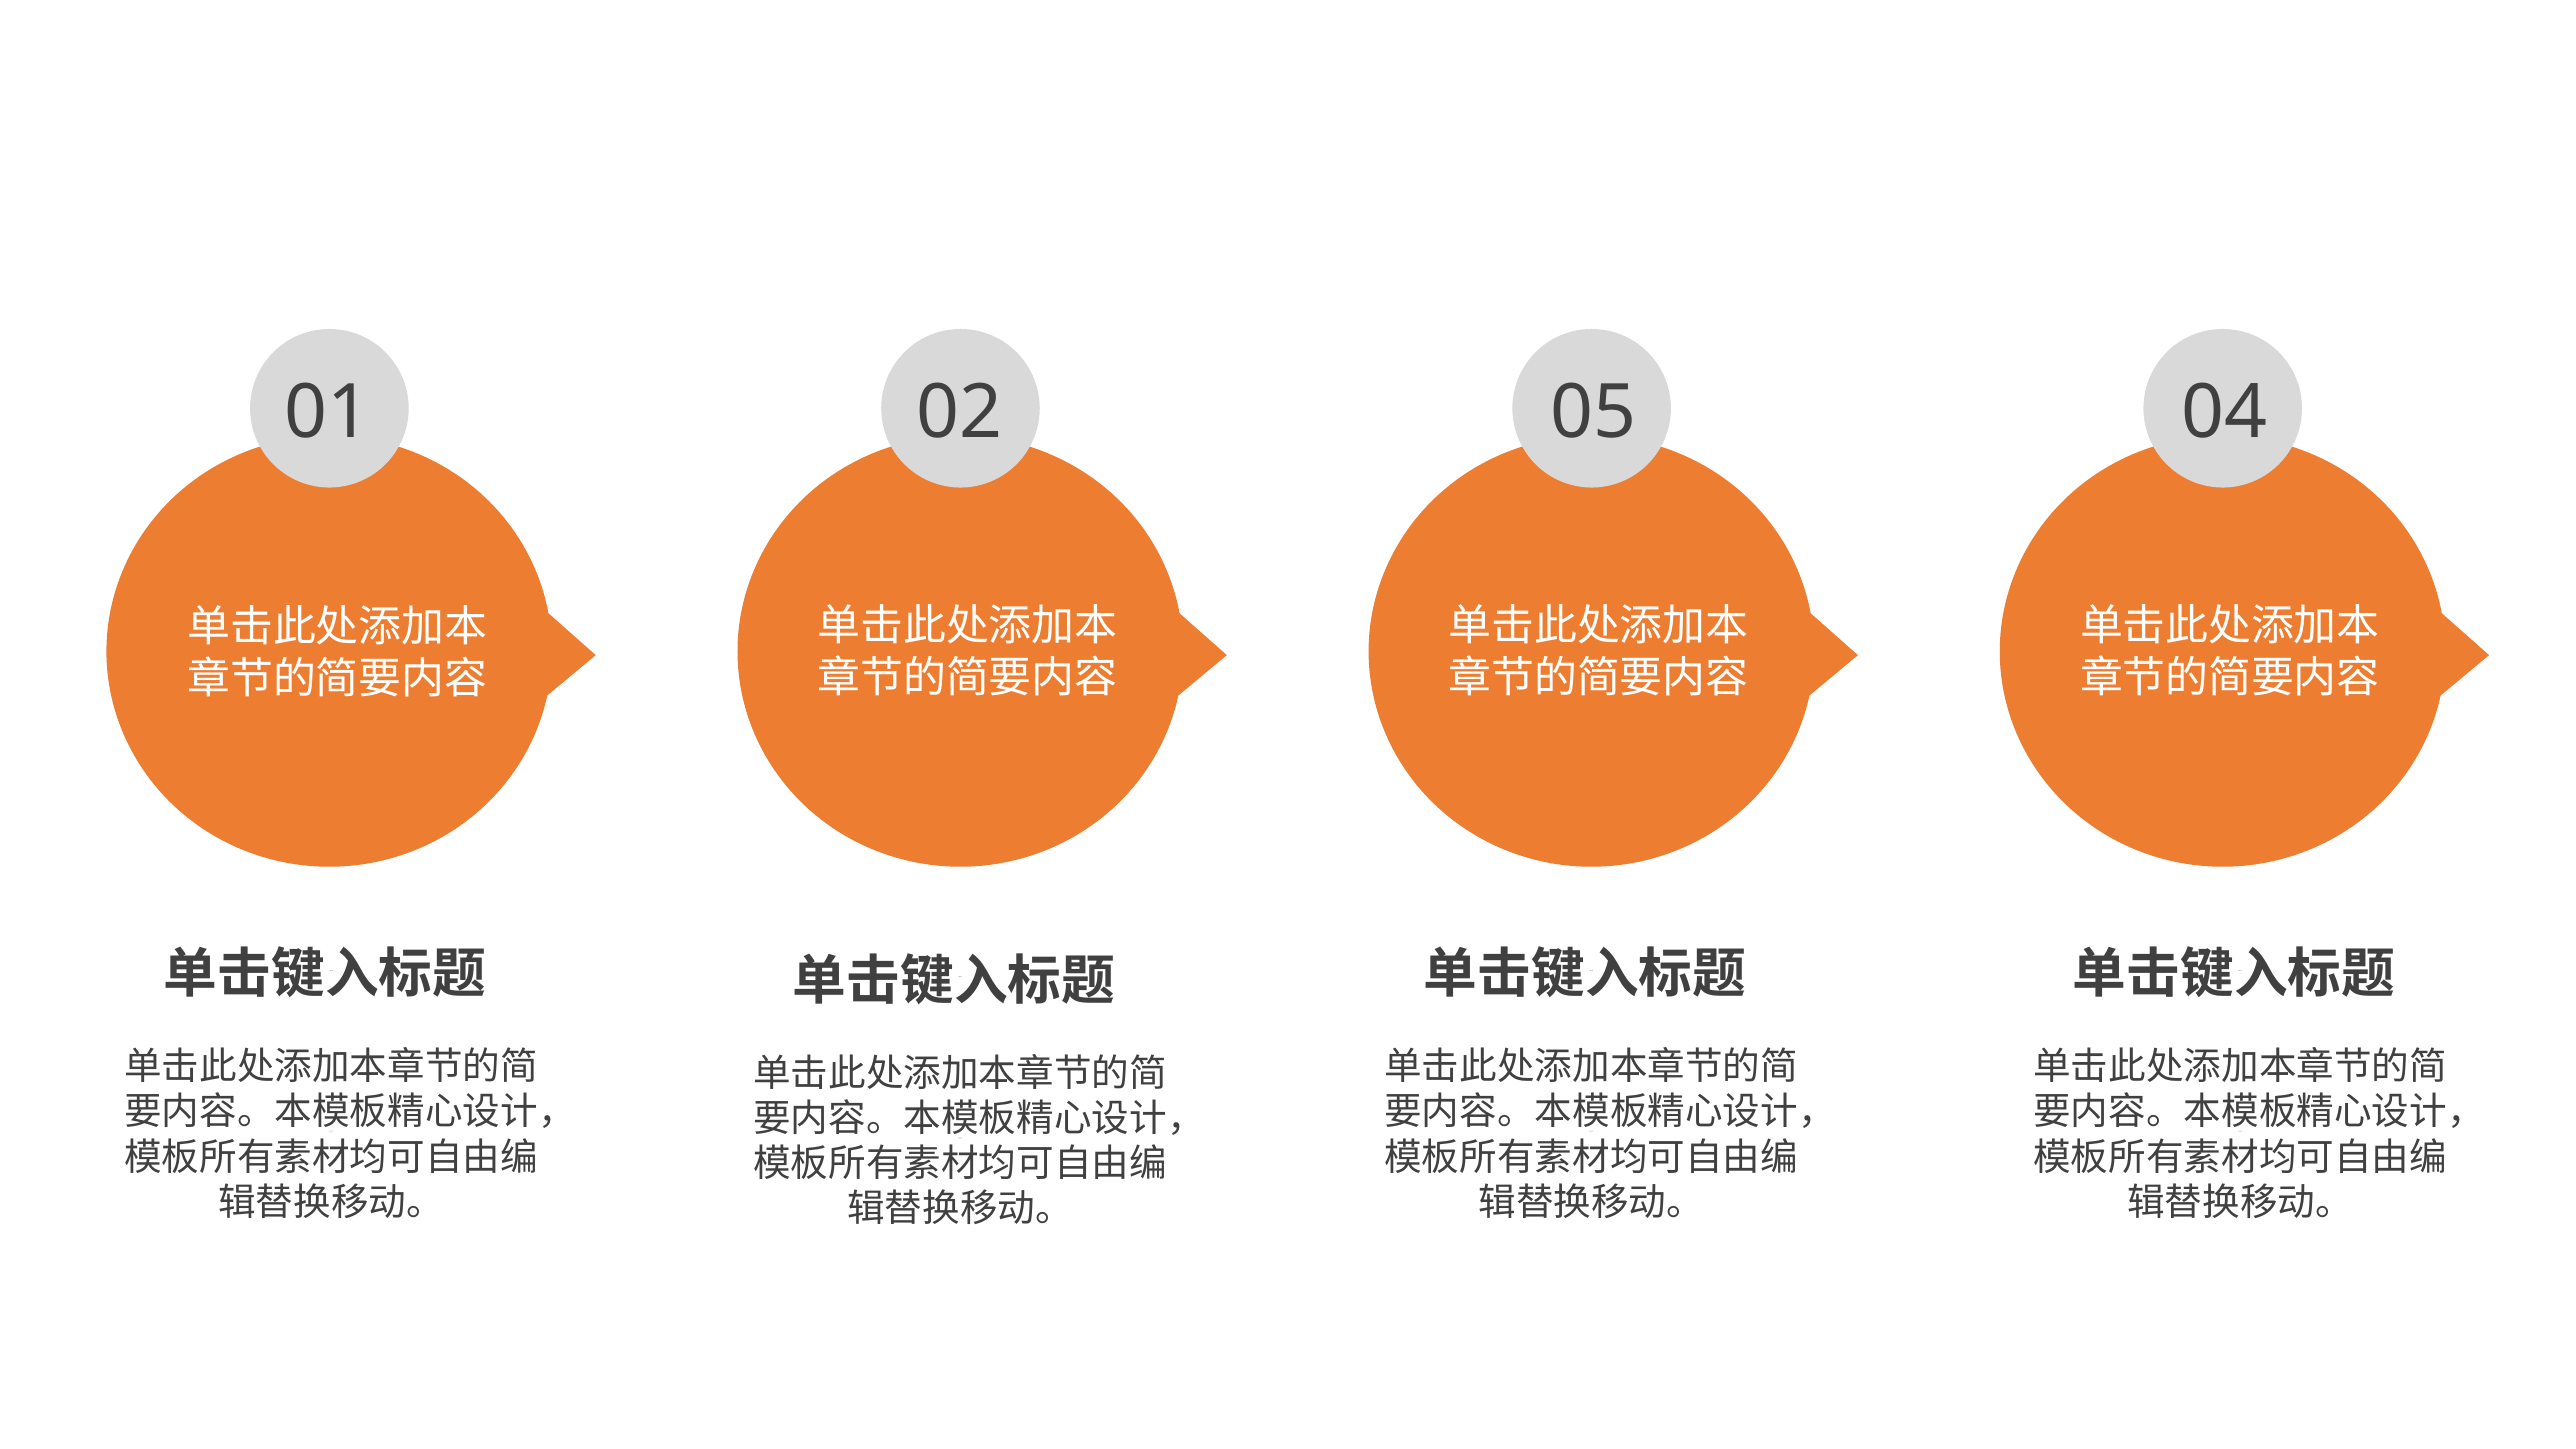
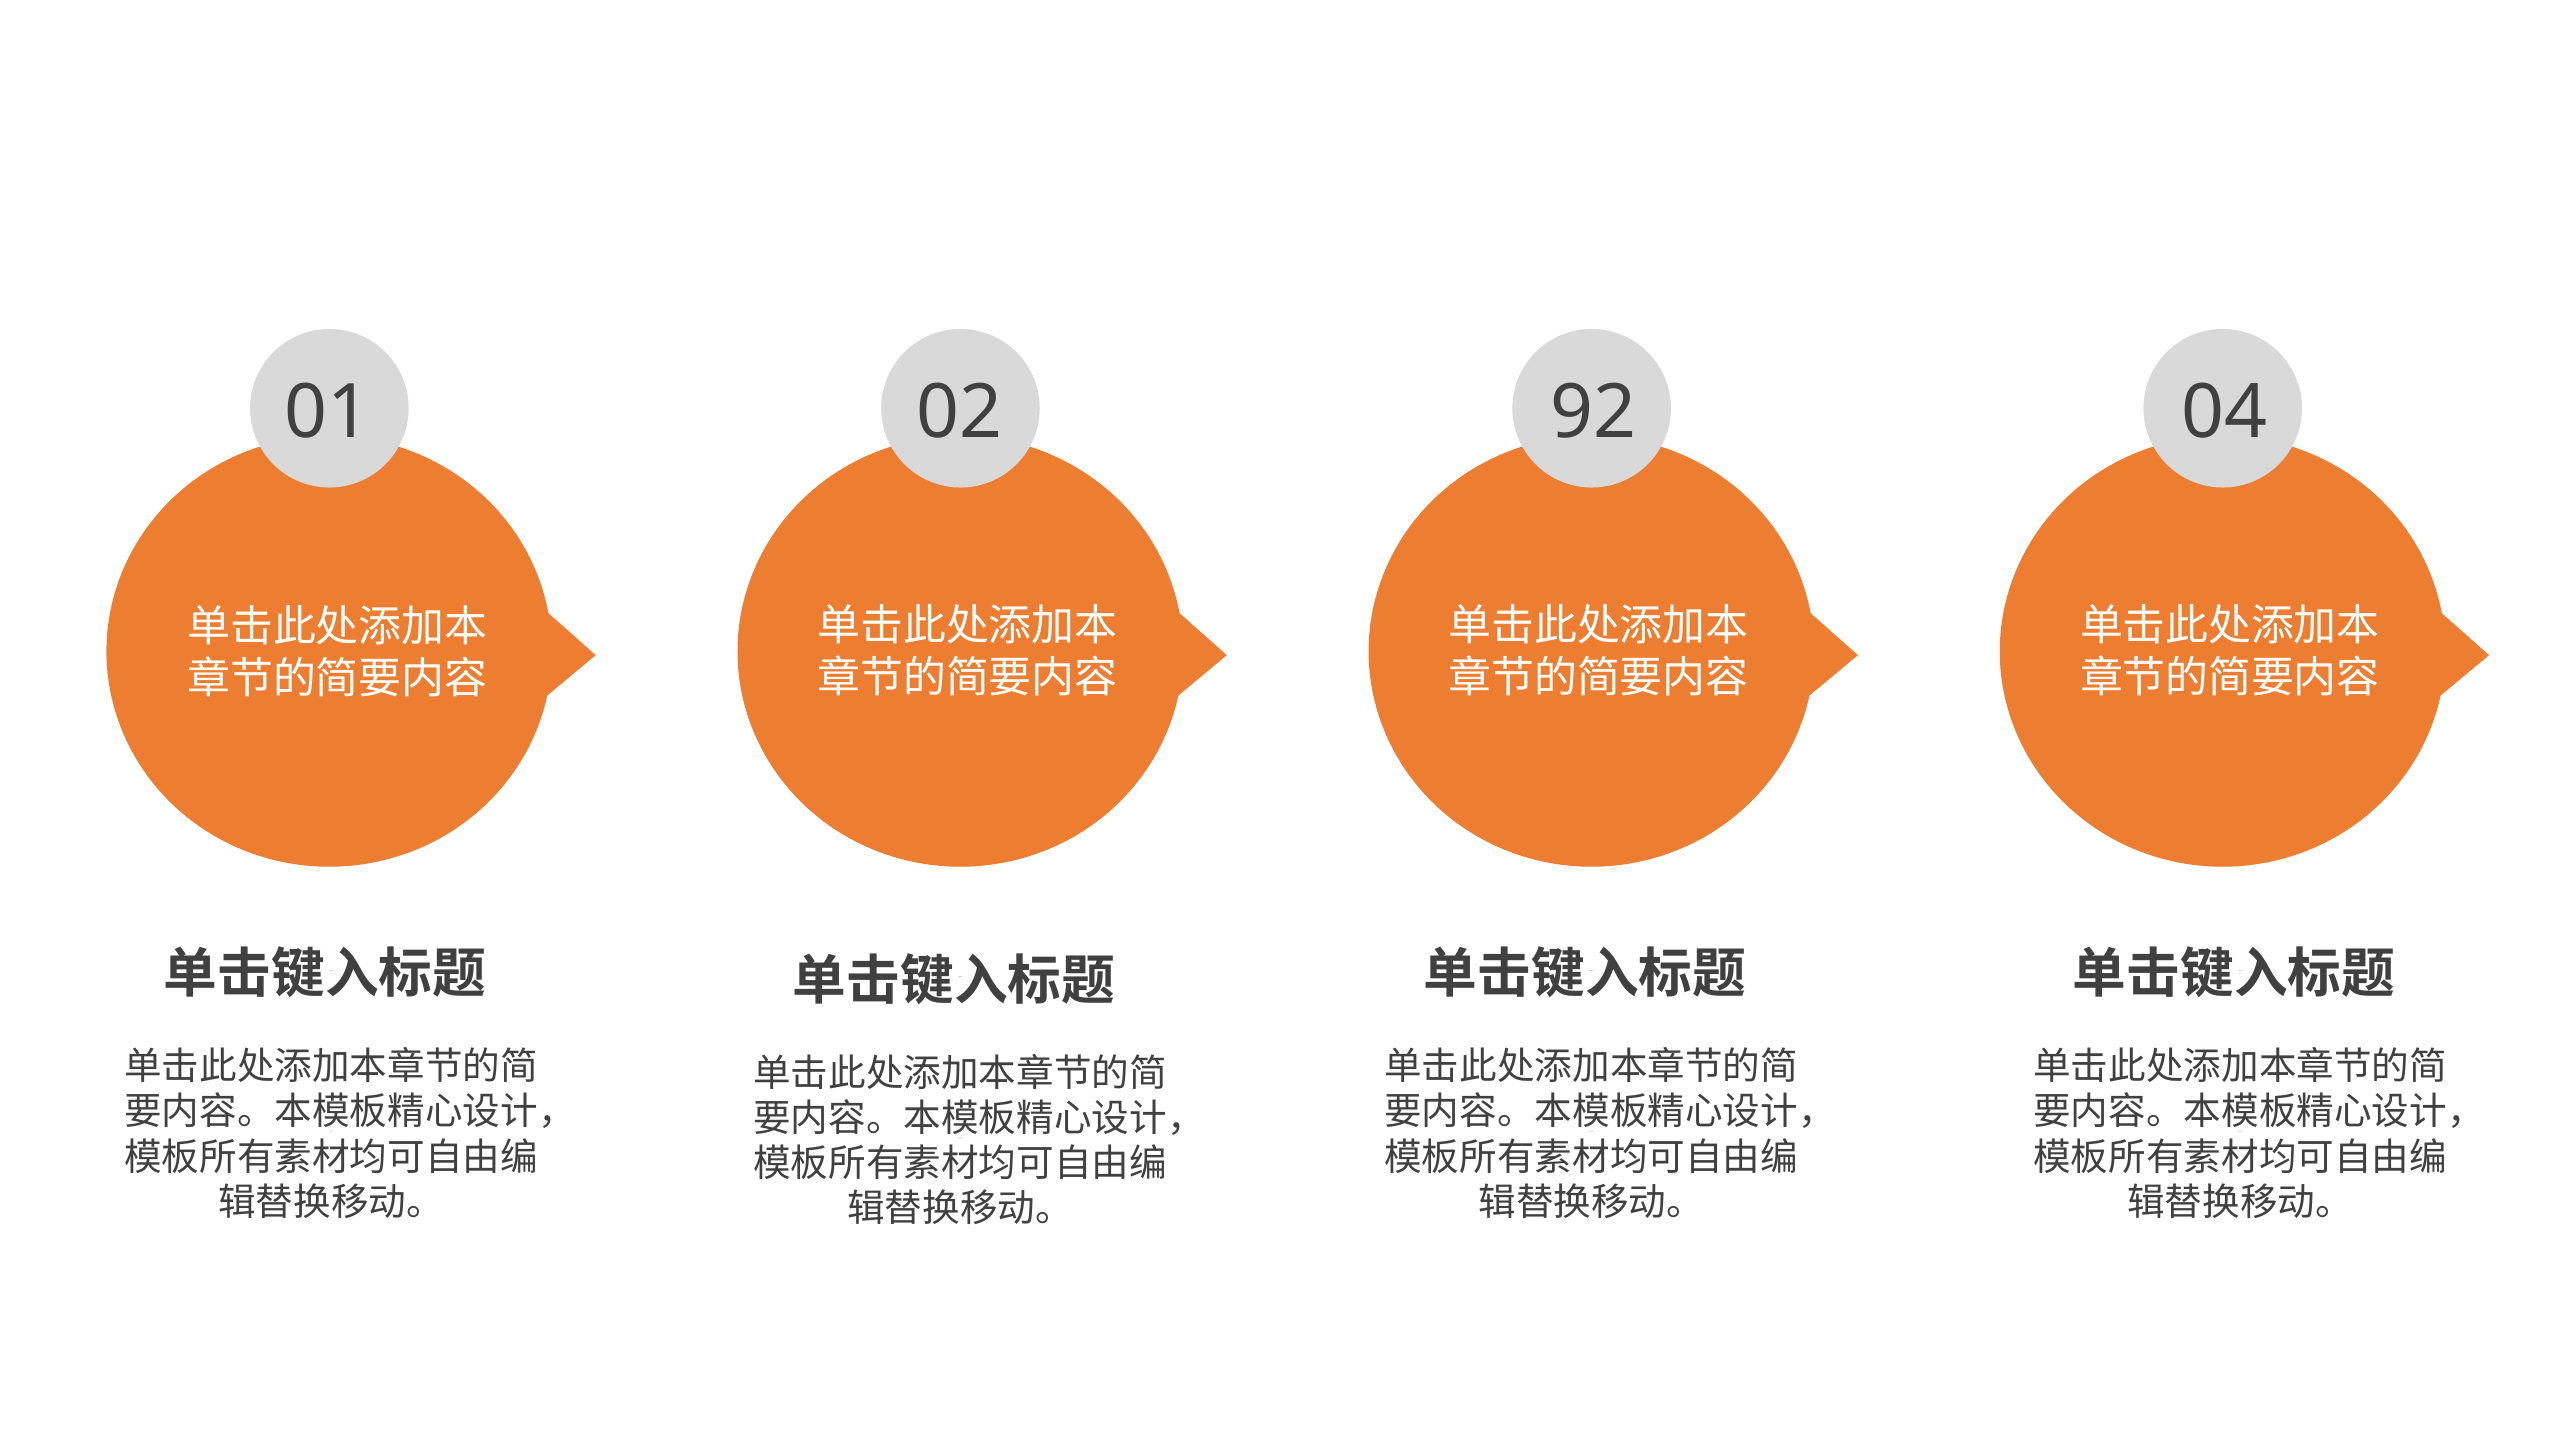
05: 05 -> 92
